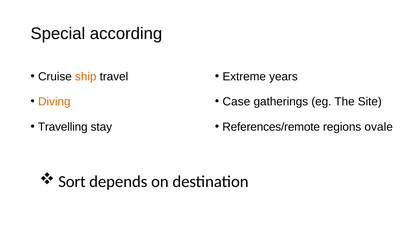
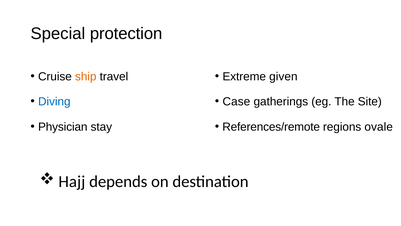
according: according -> protection
years: years -> given
Diving colour: orange -> blue
Travelling: Travelling -> Physician
Sort: Sort -> Hajj
